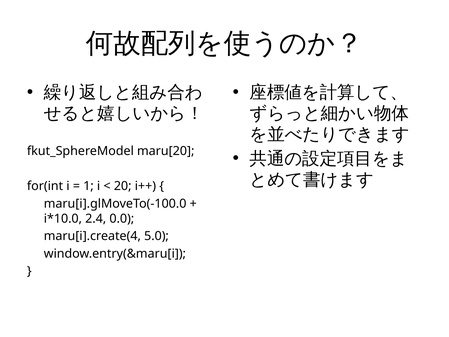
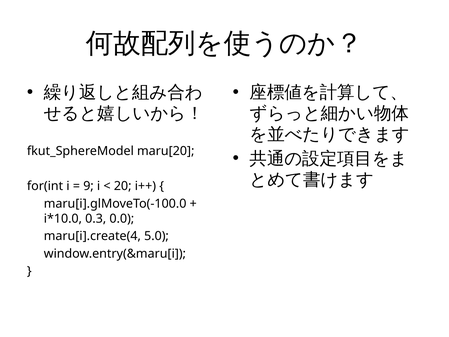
1: 1 -> 9
2.4: 2.4 -> 0.3
